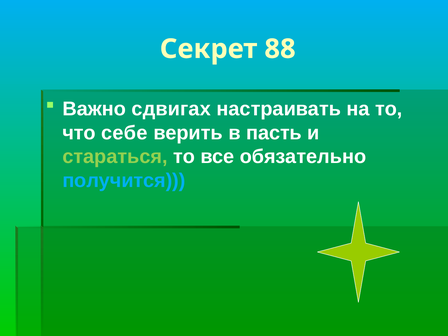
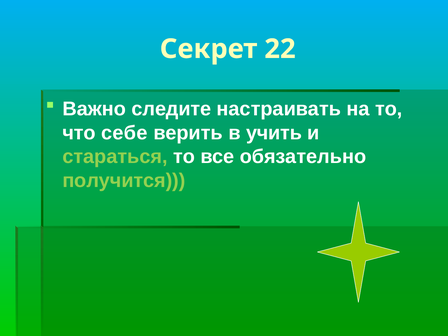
88: 88 -> 22
сдвигах: сдвигах -> следите
пасть: пасть -> учить
получится colour: light blue -> light green
